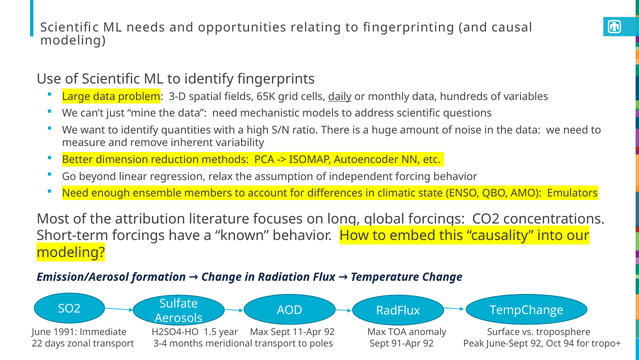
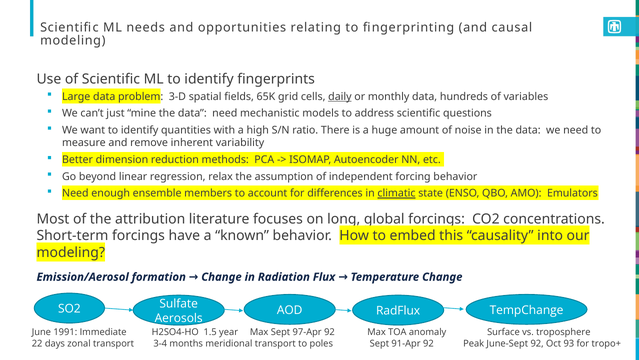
climatic underline: none -> present
11-Apr: 11-Apr -> 97-Apr
94: 94 -> 93
